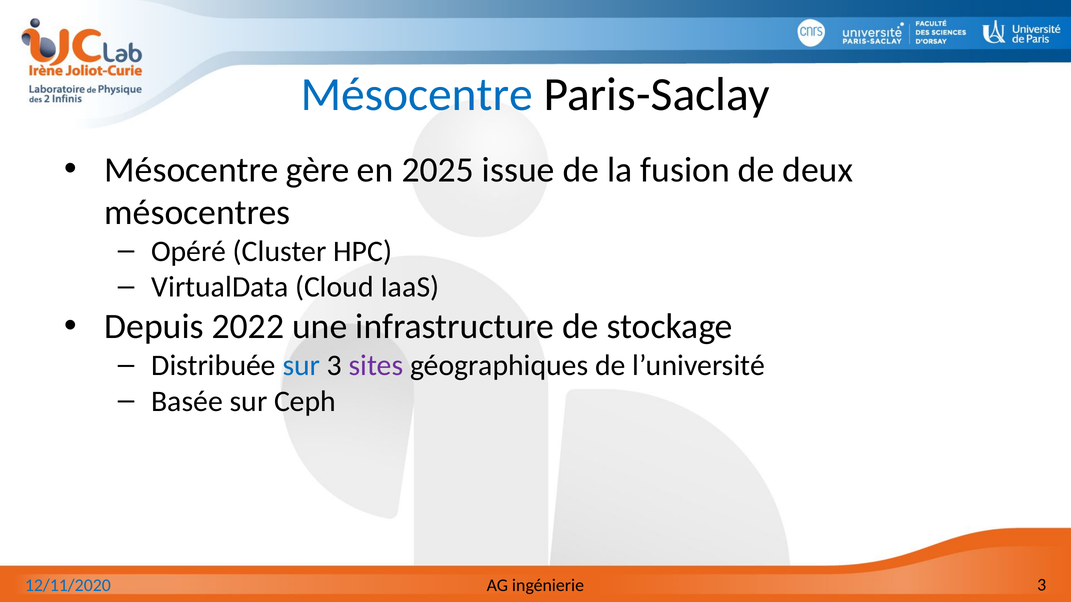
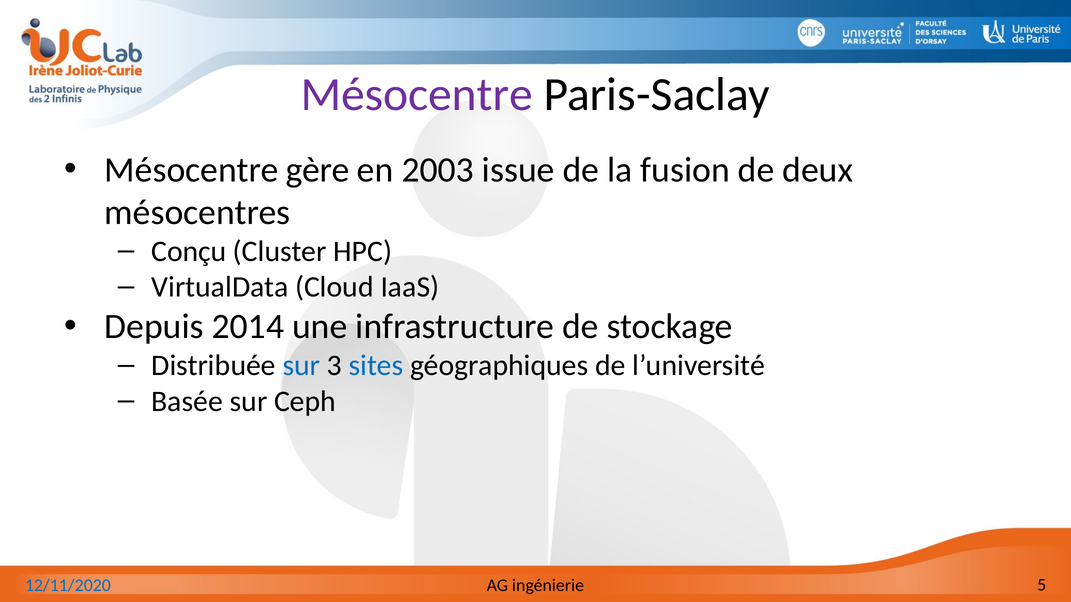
Mésocentre at (417, 95) colour: blue -> purple
2025: 2025 -> 2003
Opéré: Opéré -> Conçu
2022: 2022 -> 2014
sites colour: purple -> blue
ingénierie 3: 3 -> 5
